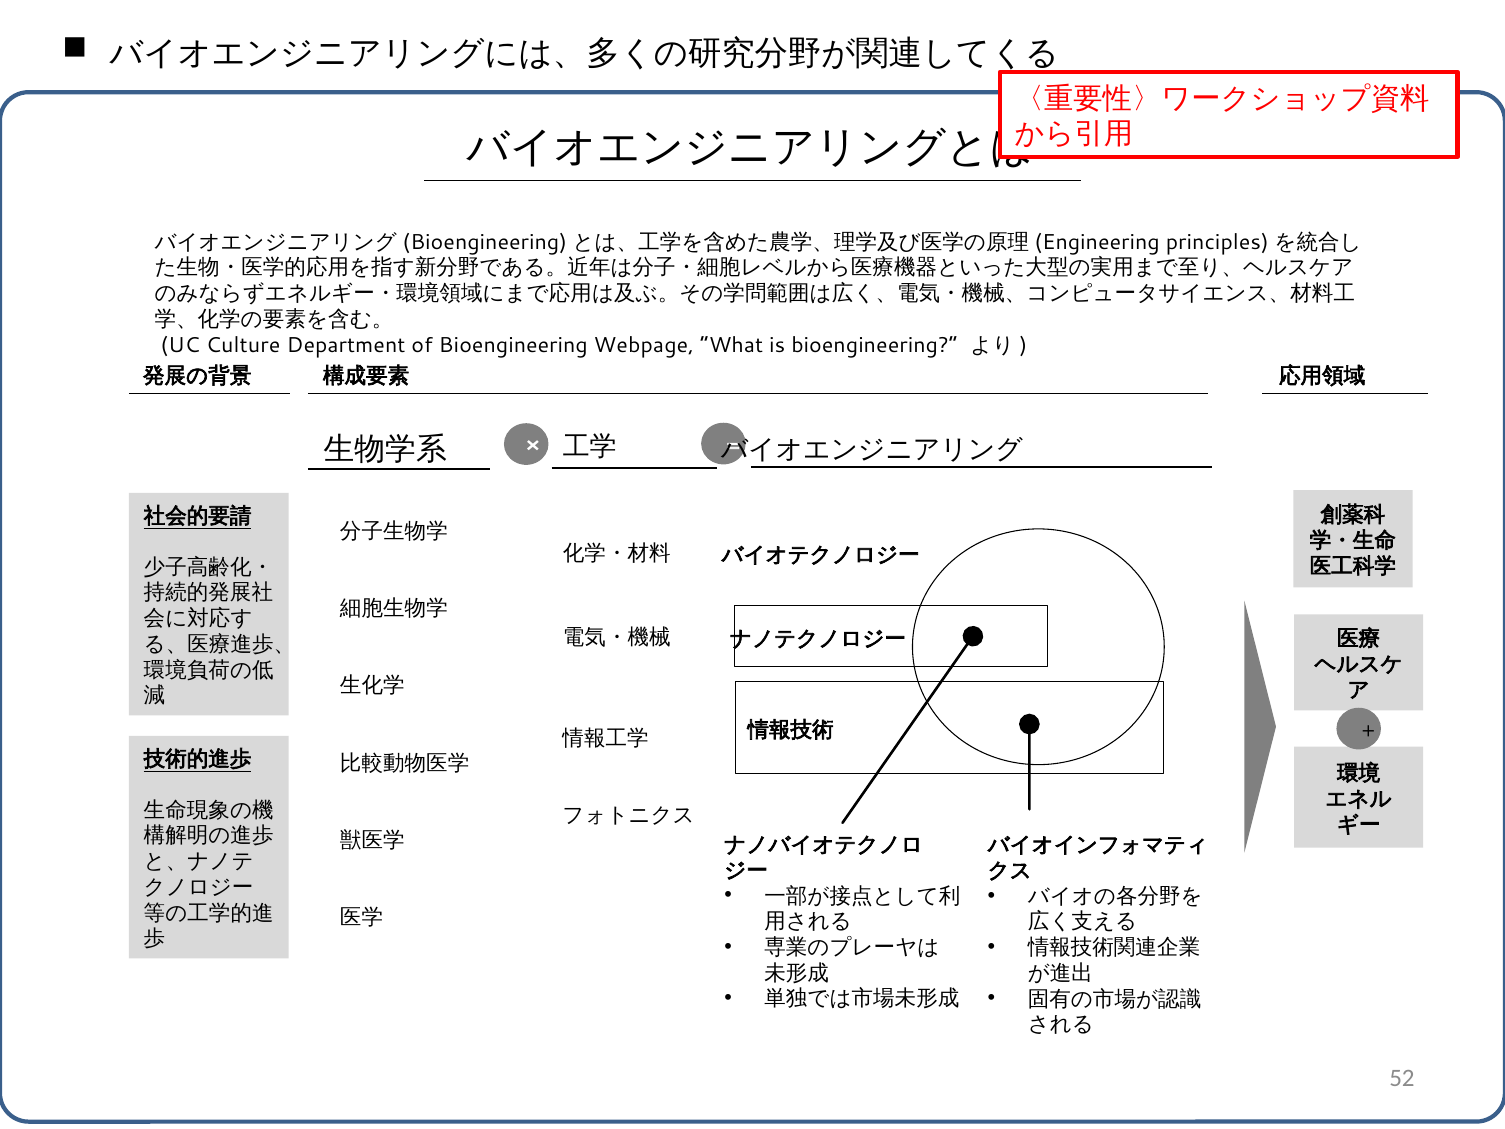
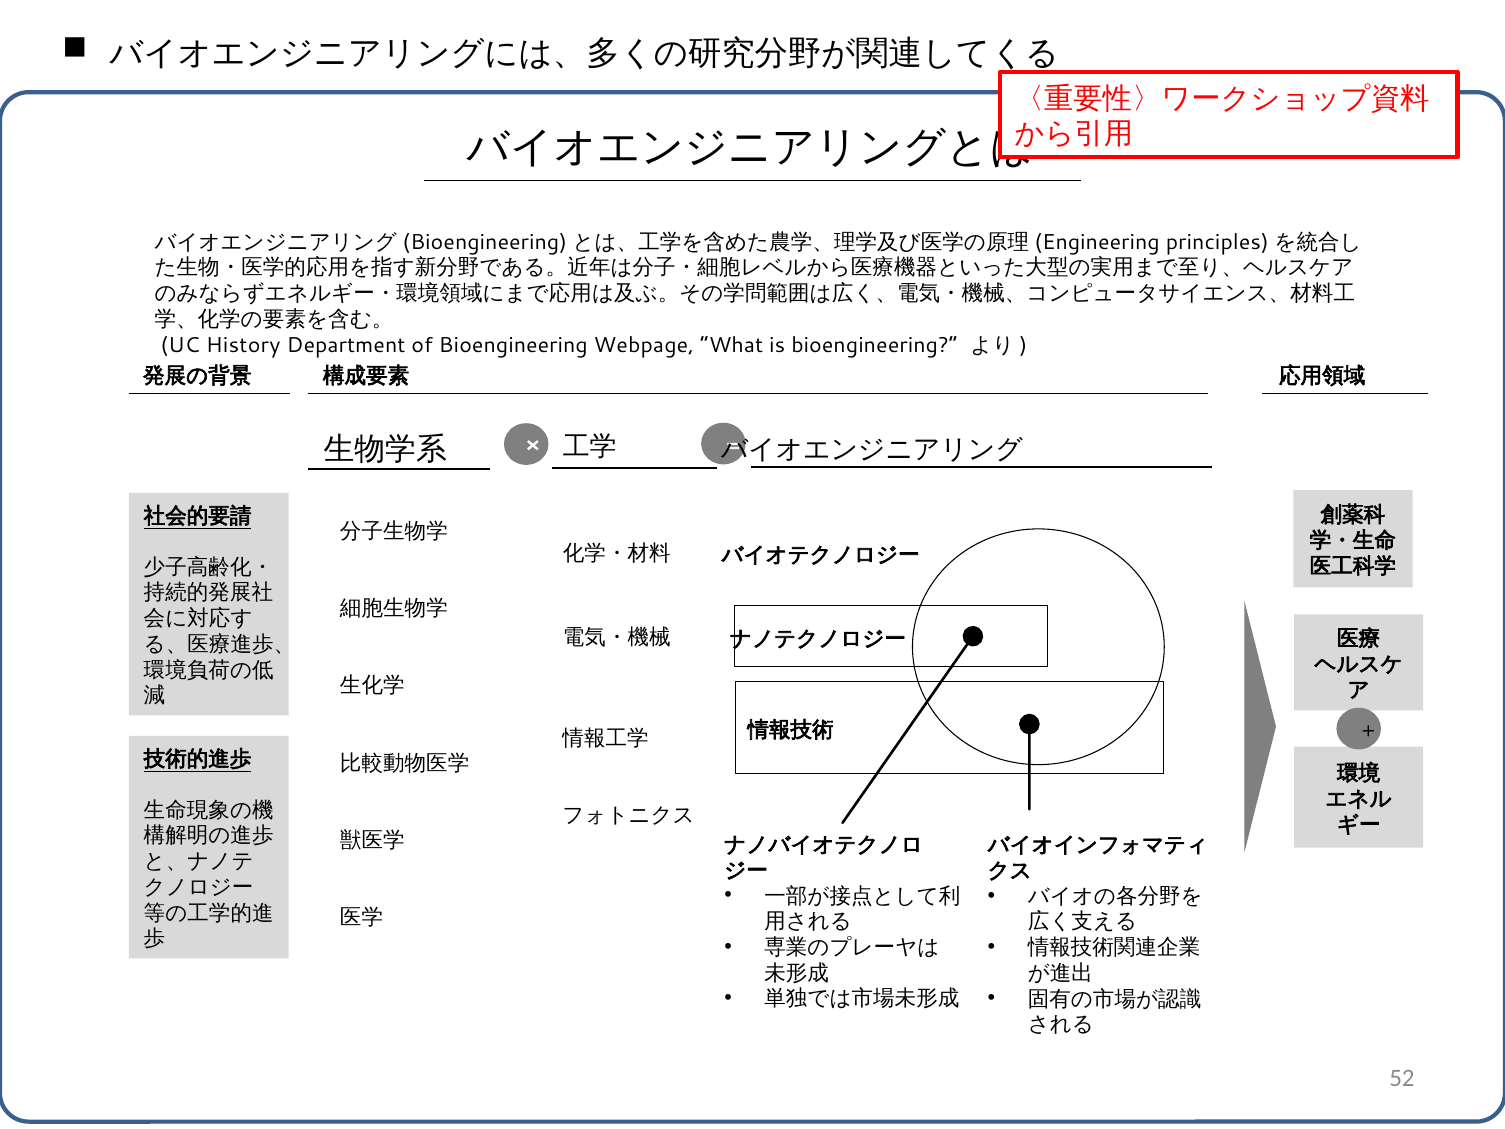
Culture: Culture -> History
